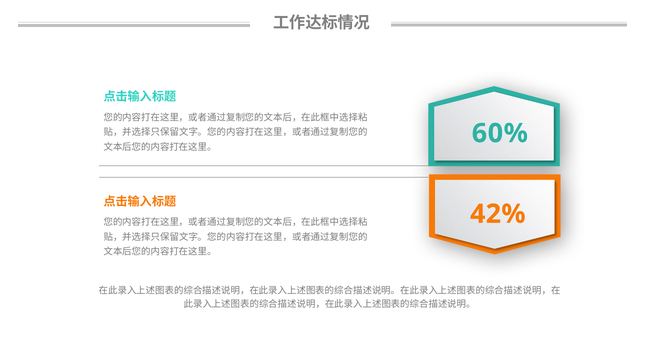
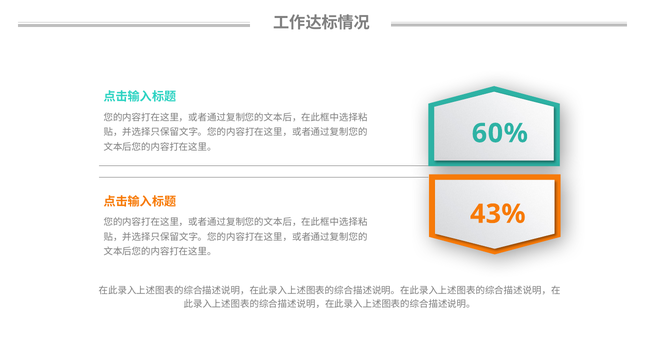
42%: 42% -> 43%
